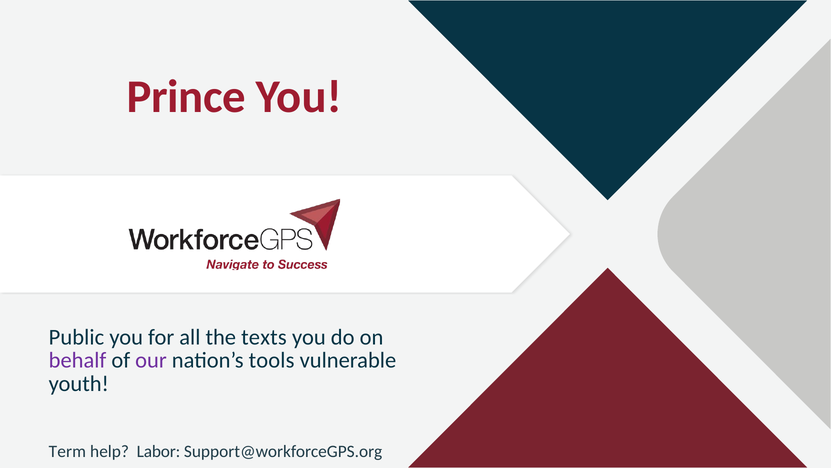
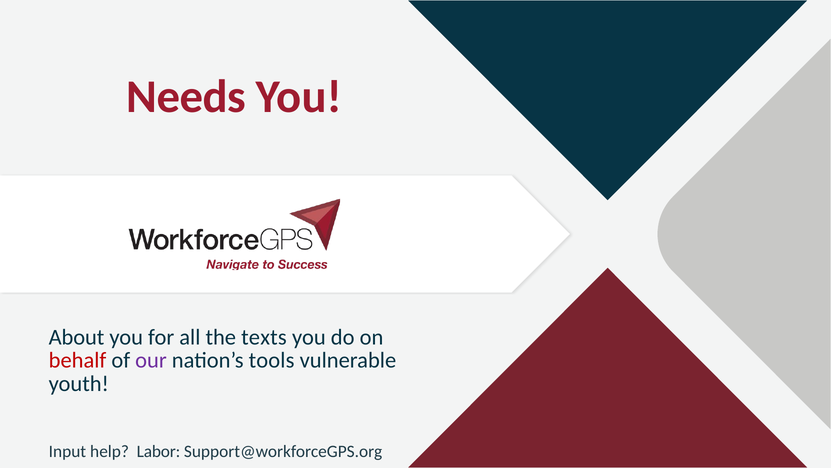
Prince: Prince -> Needs
Public: Public -> About
behalf colour: purple -> red
Term: Term -> Input
